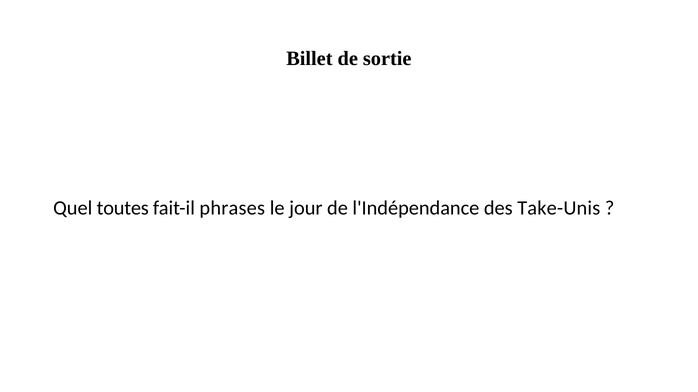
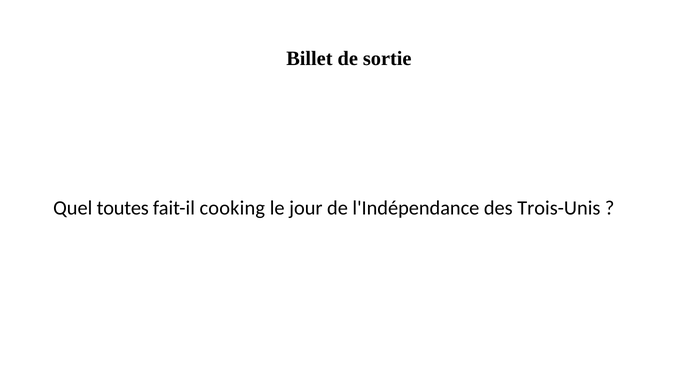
phrases: phrases -> cooking
Take-Unis: Take-Unis -> Trois-Unis
